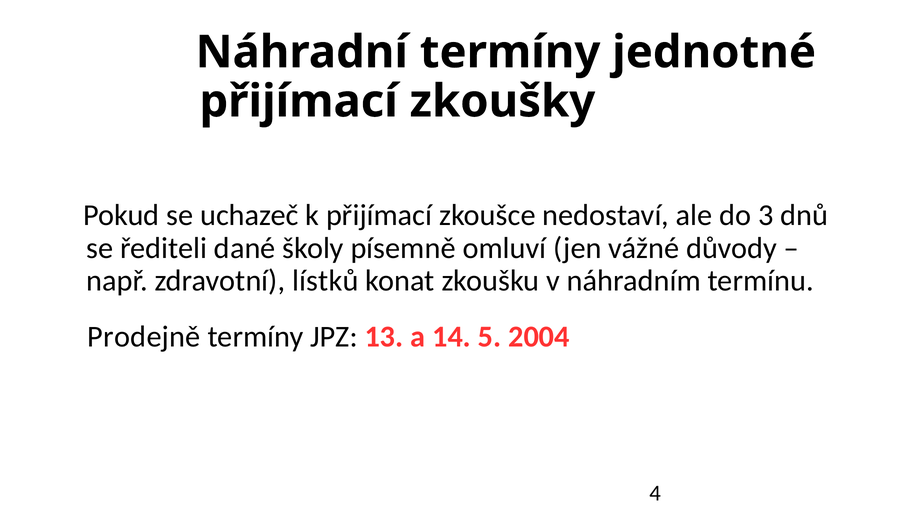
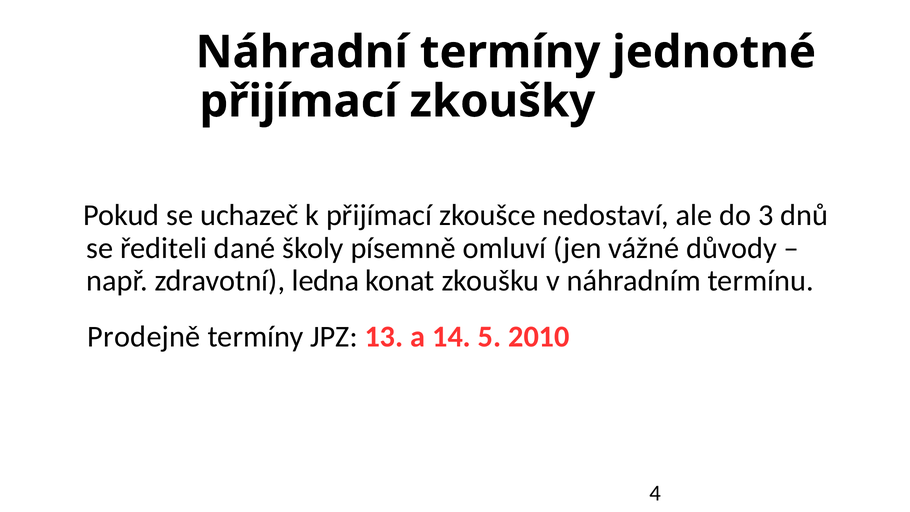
lístků: lístků -> ledna
2004: 2004 -> 2010
